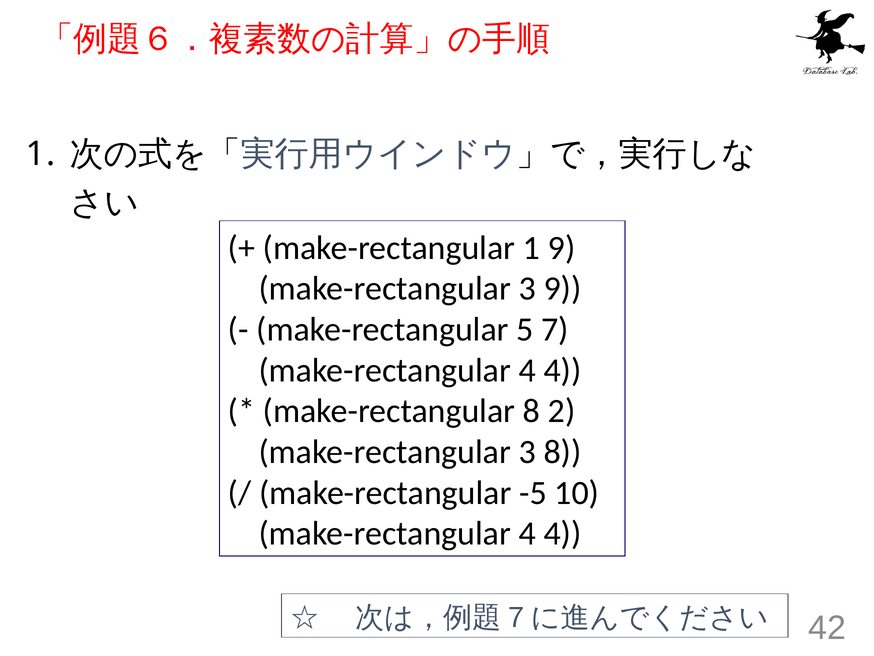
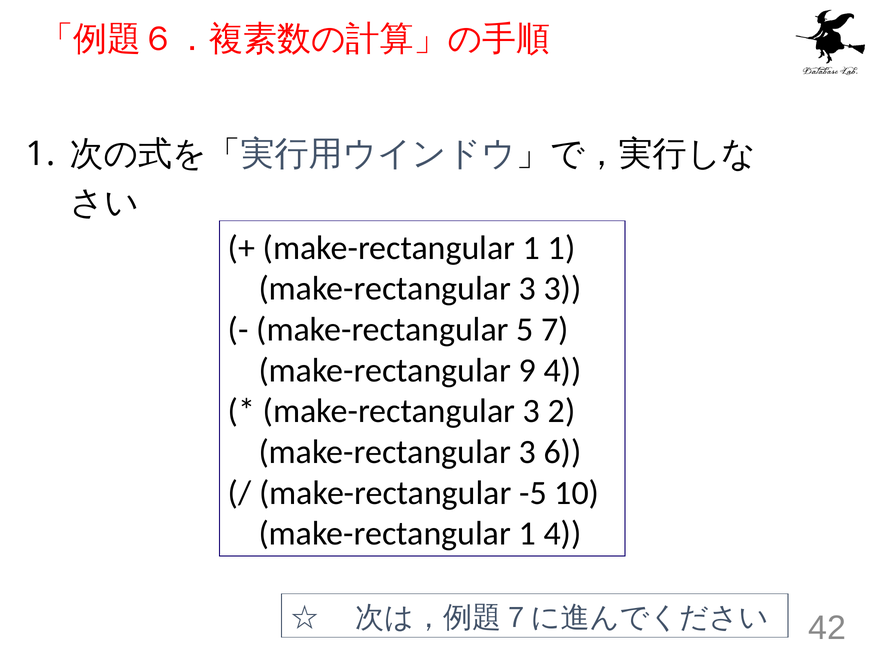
1 9: 9 -> 1
3 9: 9 -> 3
4 at (527, 370): 4 -> 9
8 at (532, 411): 8 -> 3
3 8: 8 -> 6
4 at (527, 533): 4 -> 1
